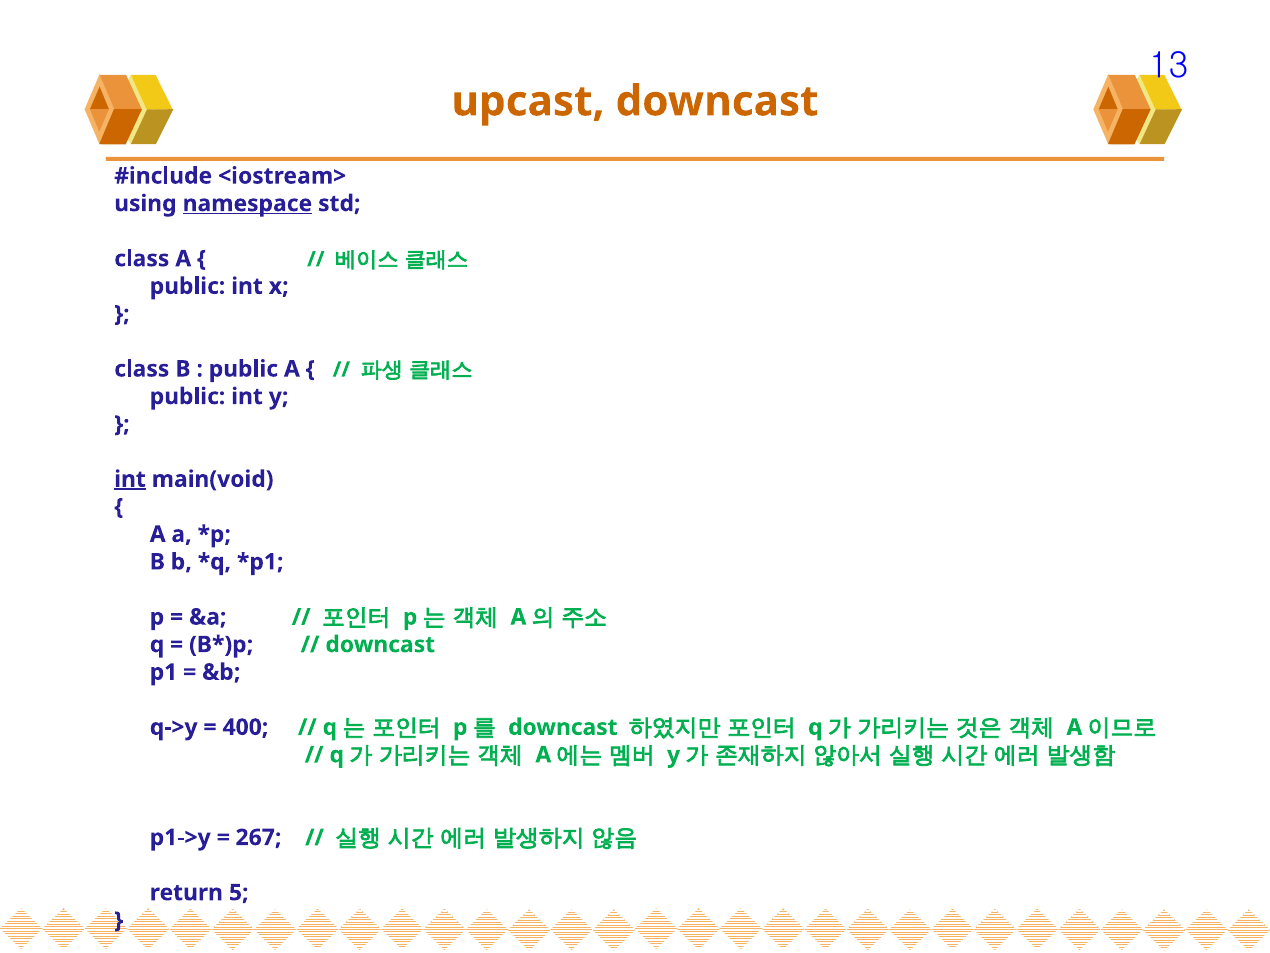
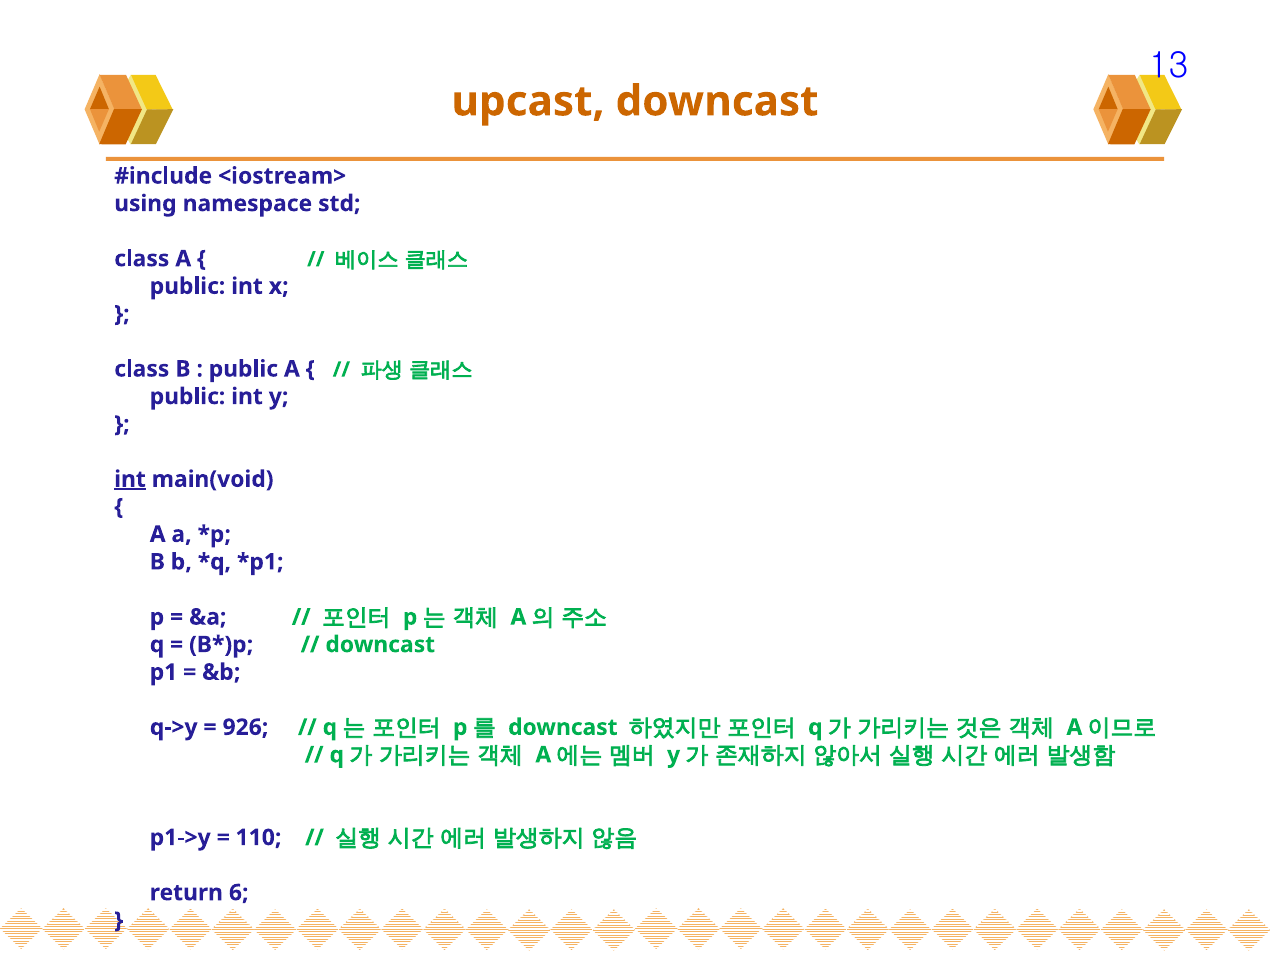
namespace underline: present -> none
400: 400 -> 926
267: 267 -> 110
5: 5 -> 6
